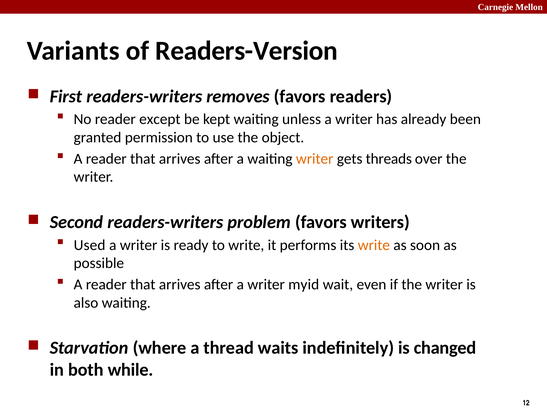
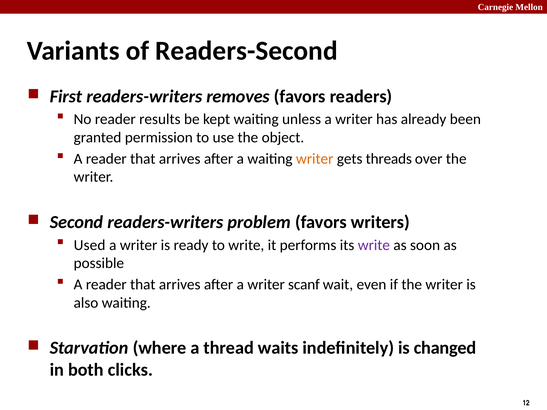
Readers-Version: Readers-Version -> Readers-Second
except: except -> results
write at (374, 245) colour: orange -> purple
myid: myid -> scanf
while: while -> clicks
